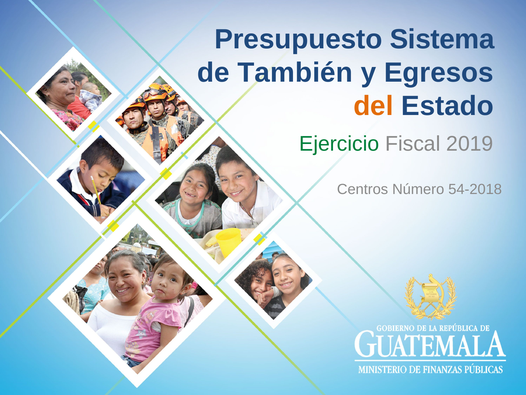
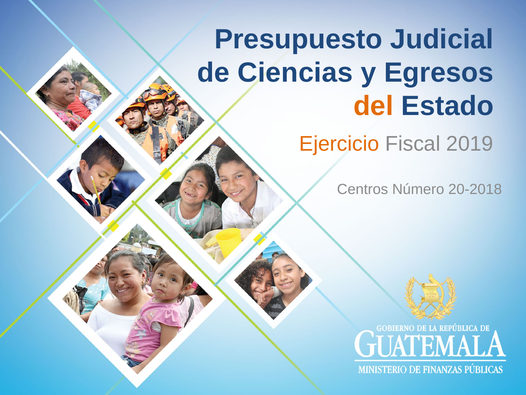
Sistema: Sistema -> Judicial
También: También -> Ciencias
Ejercicio colour: green -> orange
54-2018: 54-2018 -> 20-2018
